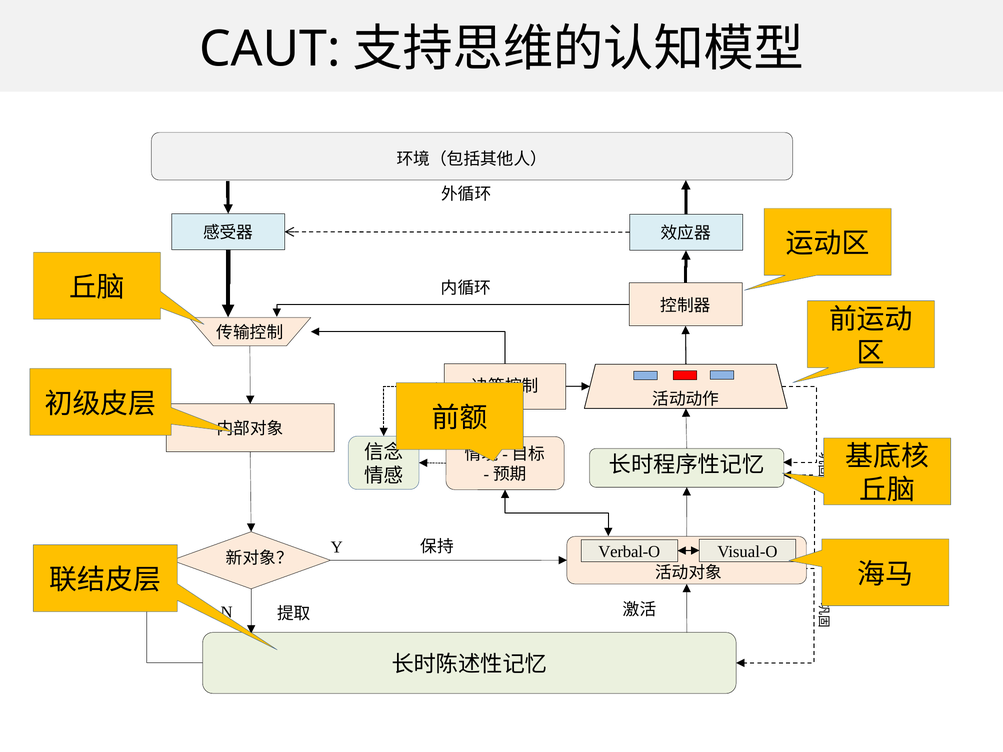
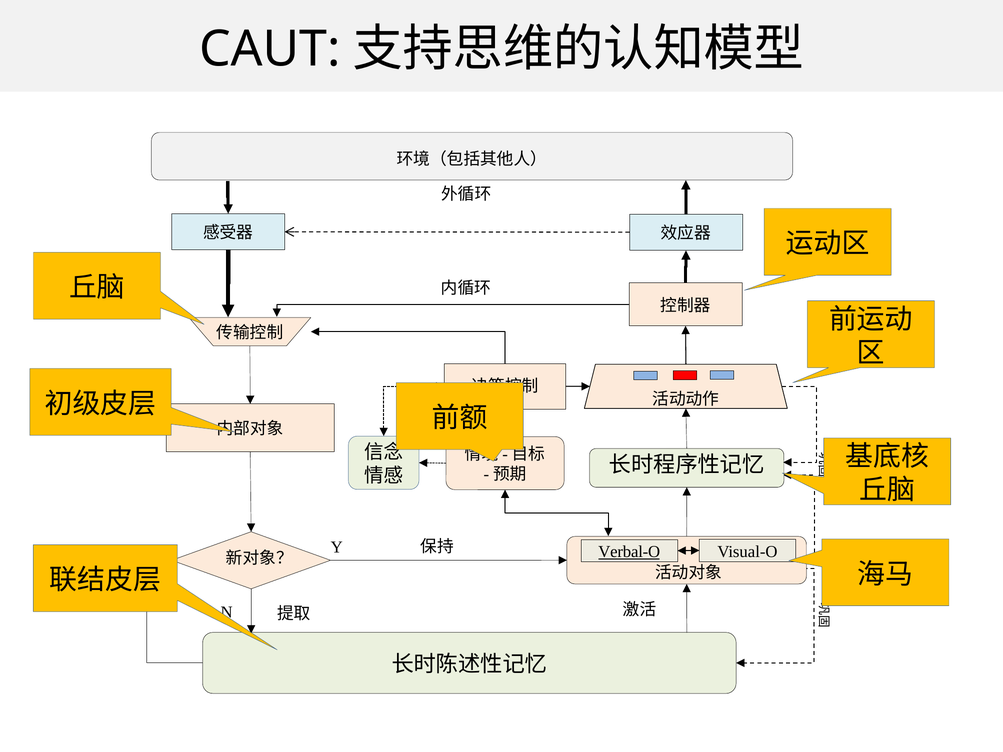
Verbal-O underline: none -> present
